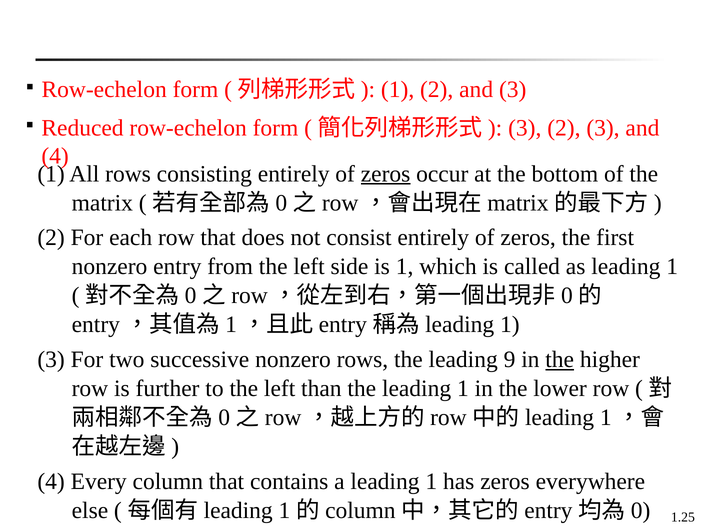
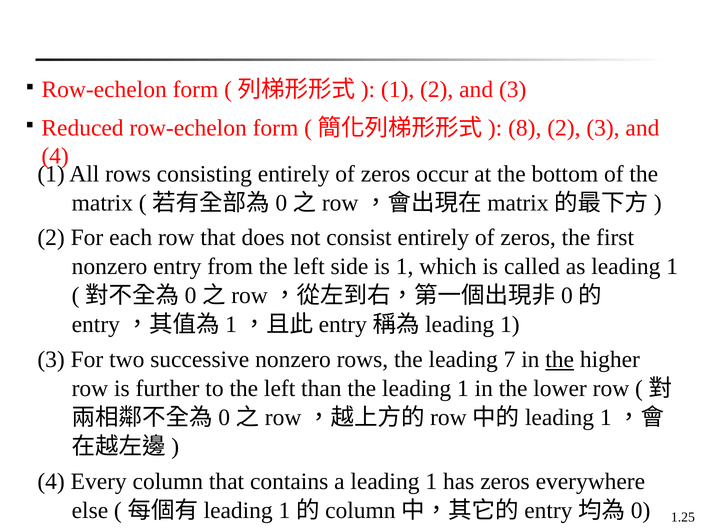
3 at (525, 128): 3 -> 8
zeros at (386, 174) underline: present -> none
9: 9 -> 7
